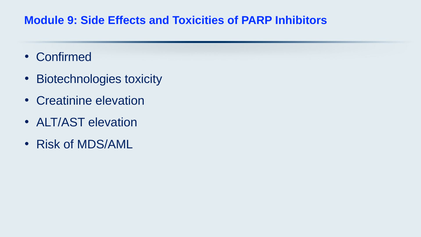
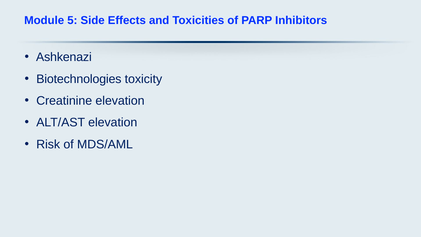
9: 9 -> 5
Confirmed: Confirmed -> Ashkenazi
